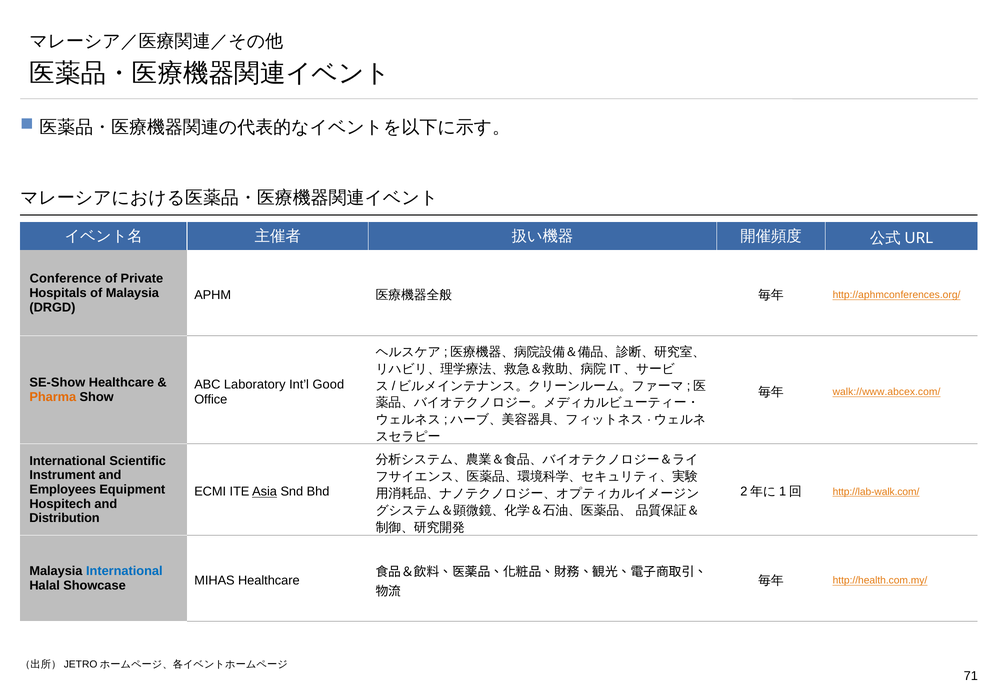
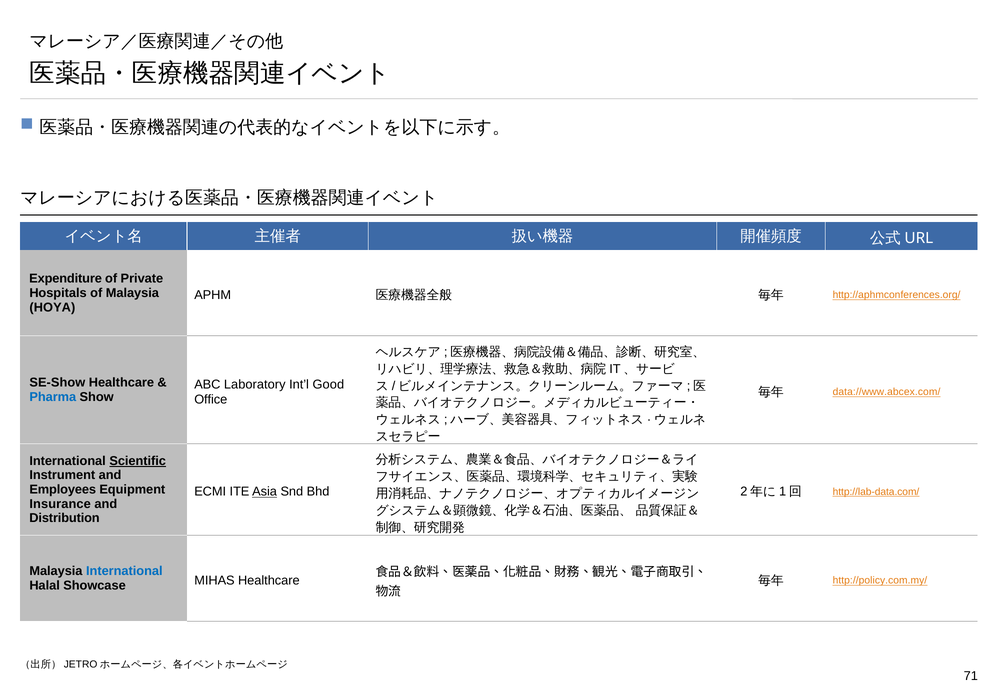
Conference: Conference -> Expenditure
DRGD: DRGD -> HOYA
walk://www.abcex.com/: walk://www.abcex.com/ -> data://www.abcex.com/
Pharma colour: orange -> blue
Scientific underline: none -> present
http://lab-walk.com/: http://lab-walk.com/ -> http://lab-data.com/
Hospitech: Hospitech -> Insurance
http://health.com.my/: http://health.com.my/ -> http://policy.com.my/
